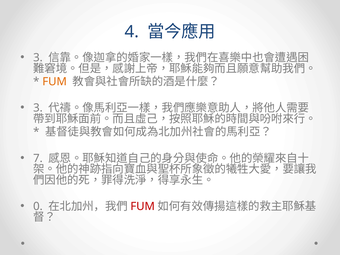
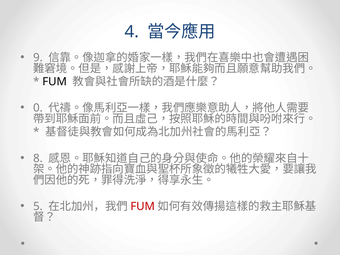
3 at (38, 58): 3 -> 9
FUM at (55, 82) colour: orange -> black
3 at (38, 108): 3 -> 0
7: 7 -> 8
0: 0 -> 5
